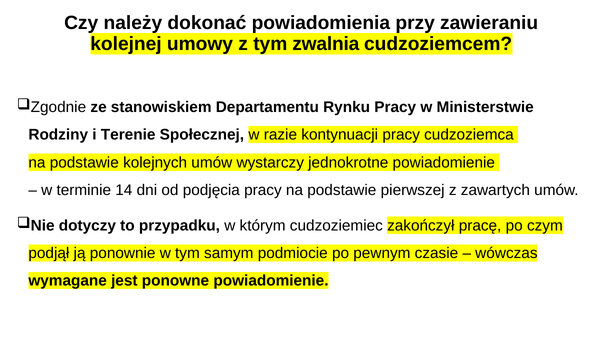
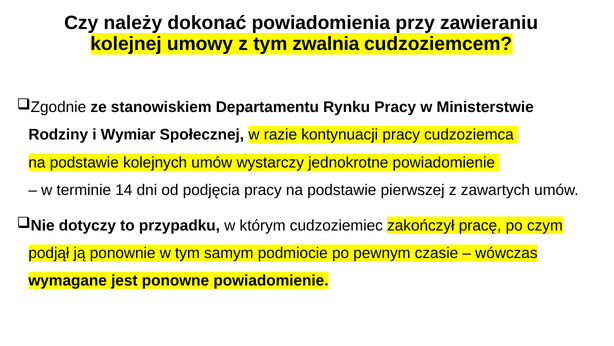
Terenie: Terenie -> Wymiar
